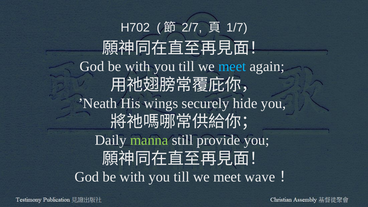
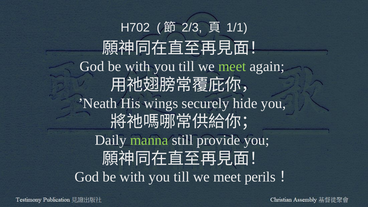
2/7: 2/7 -> 2/3
1/7: 1/7 -> 1/1
meet at (232, 66) colour: light blue -> light green
wave: wave -> perils
